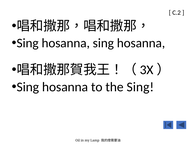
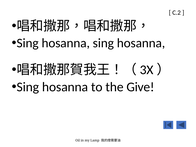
the Sing: Sing -> Give
